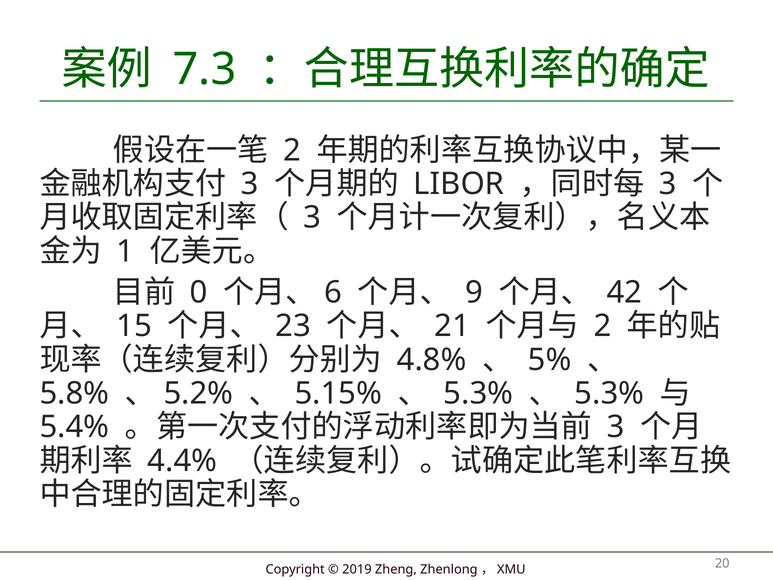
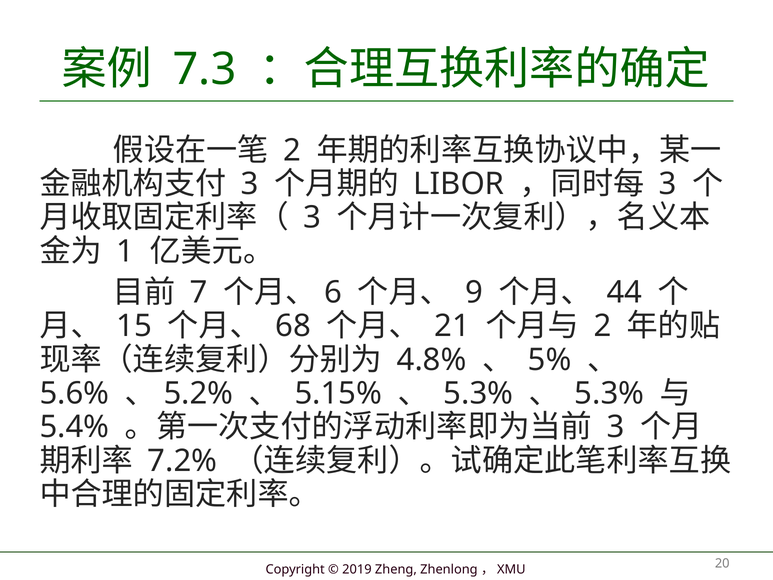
0: 0 -> 7
42: 42 -> 44
23: 23 -> 68
5.8%: 5.8% -> 5.6%
4.4%: 4.4% -> 7.2%
